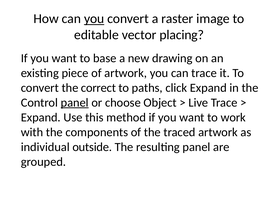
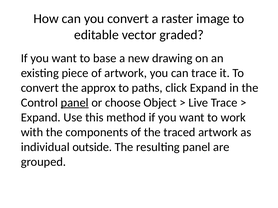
you at (94, 19) underline: present -> none
placing: placing -> graded
correct: correct -> approx
